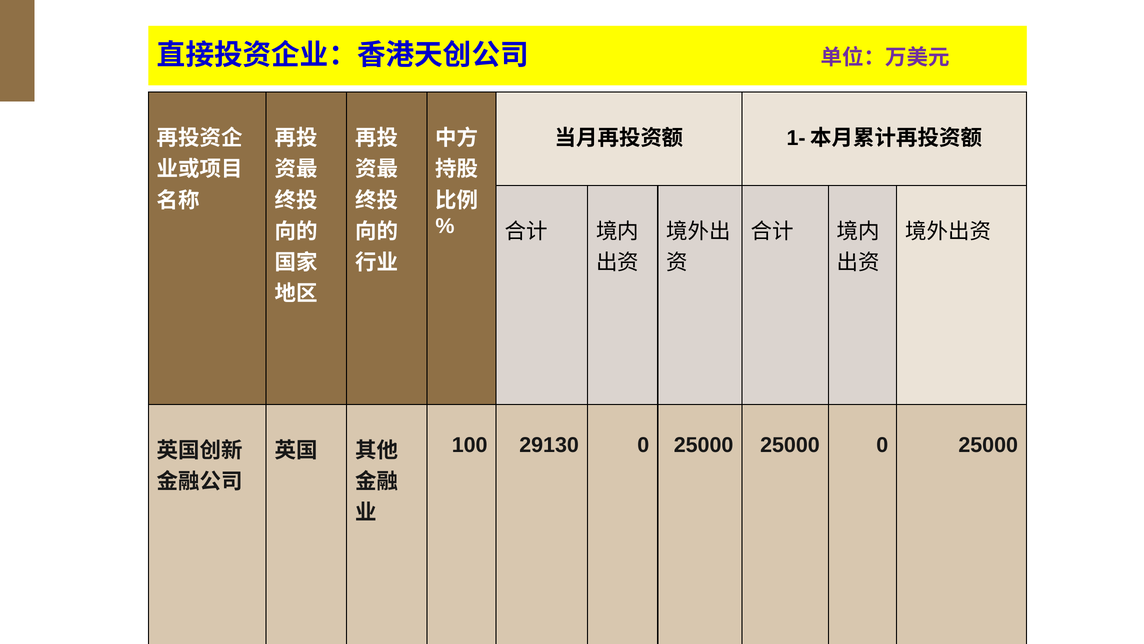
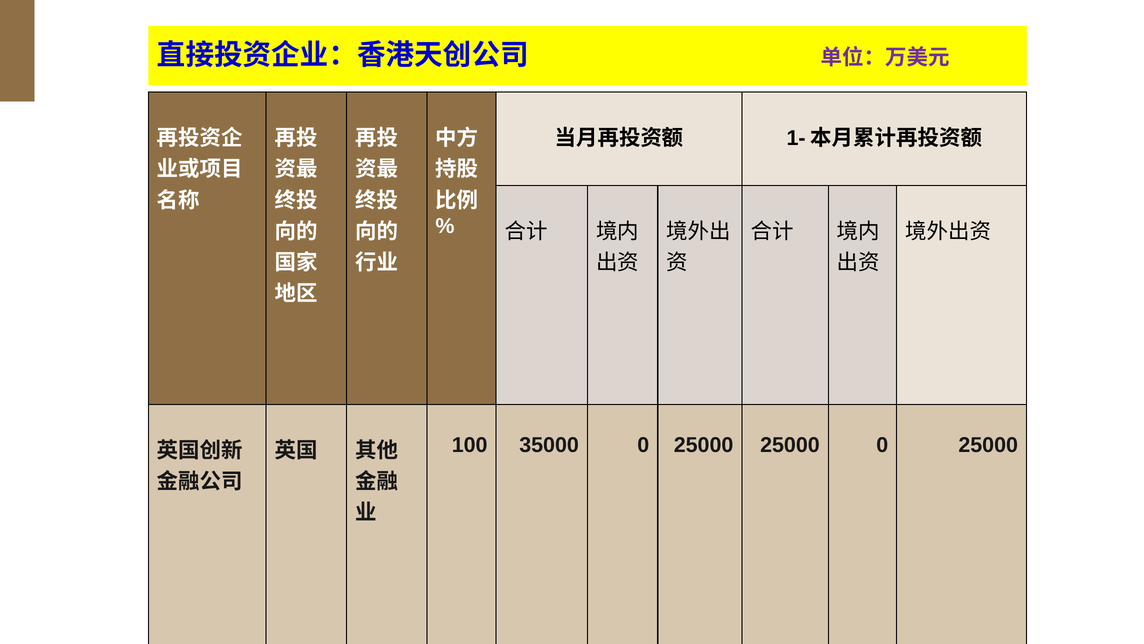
29130: 29130 -> 35000
